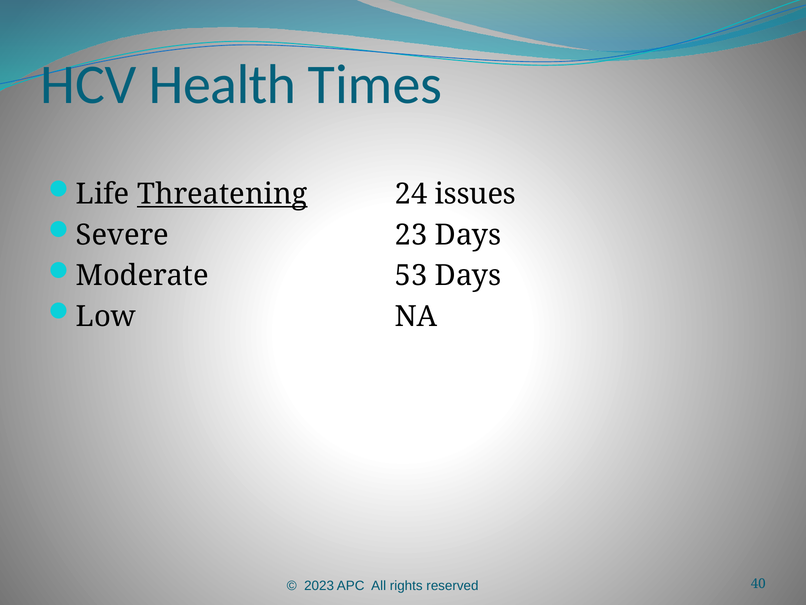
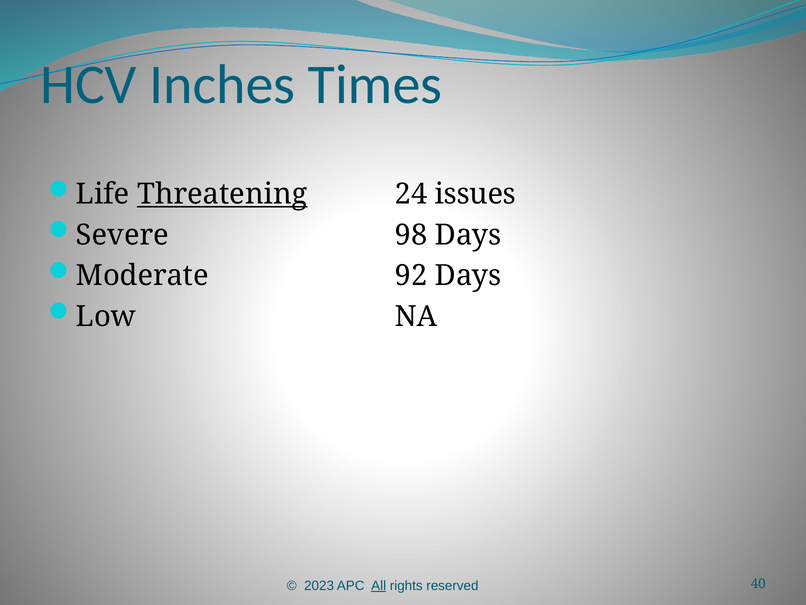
Health: Health -> Inches
23: 23 -> 98
53: 53 -> 92
All underline: none -> present
